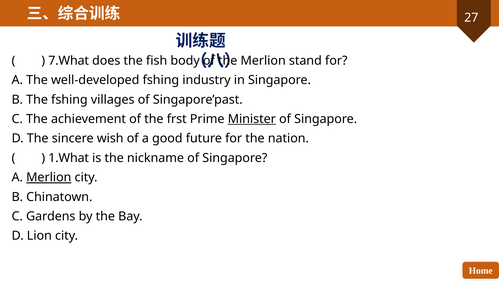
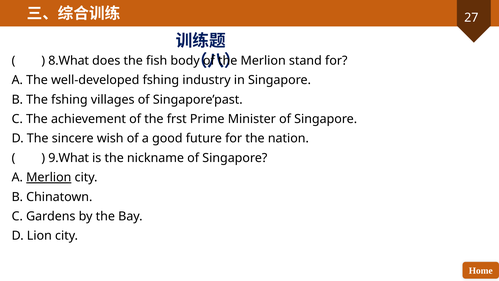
7.What: 7.What -> 8.What
Minister underline: present -> none
1.What: 1.What -> 9.What
